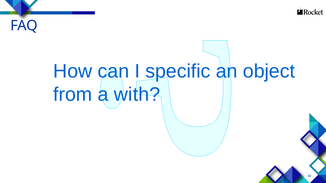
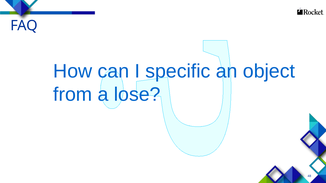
with: with -> lose
